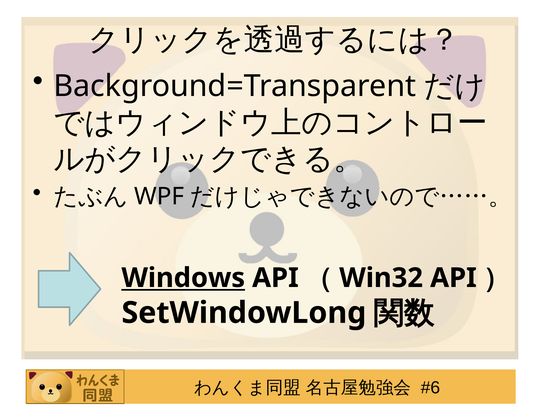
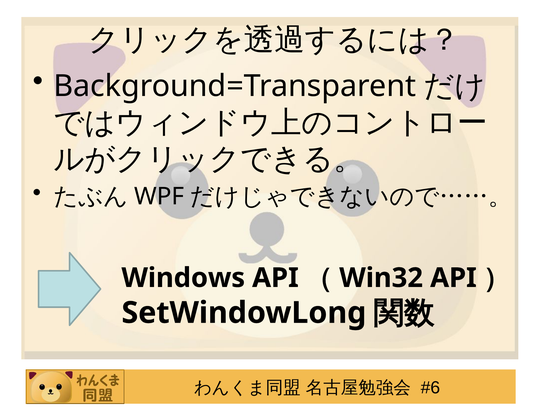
Windows underline: present -> none
